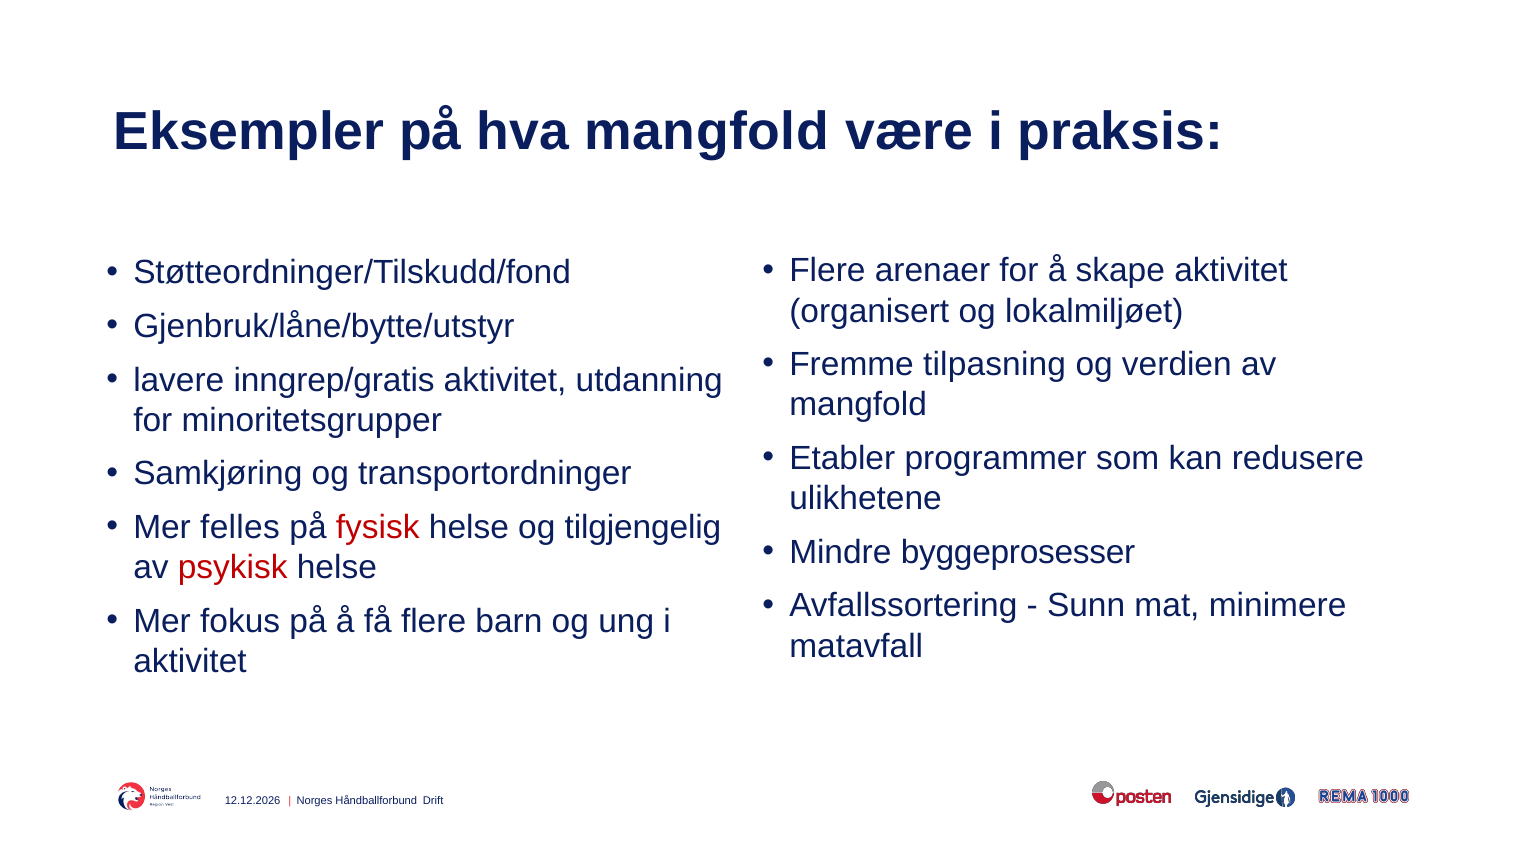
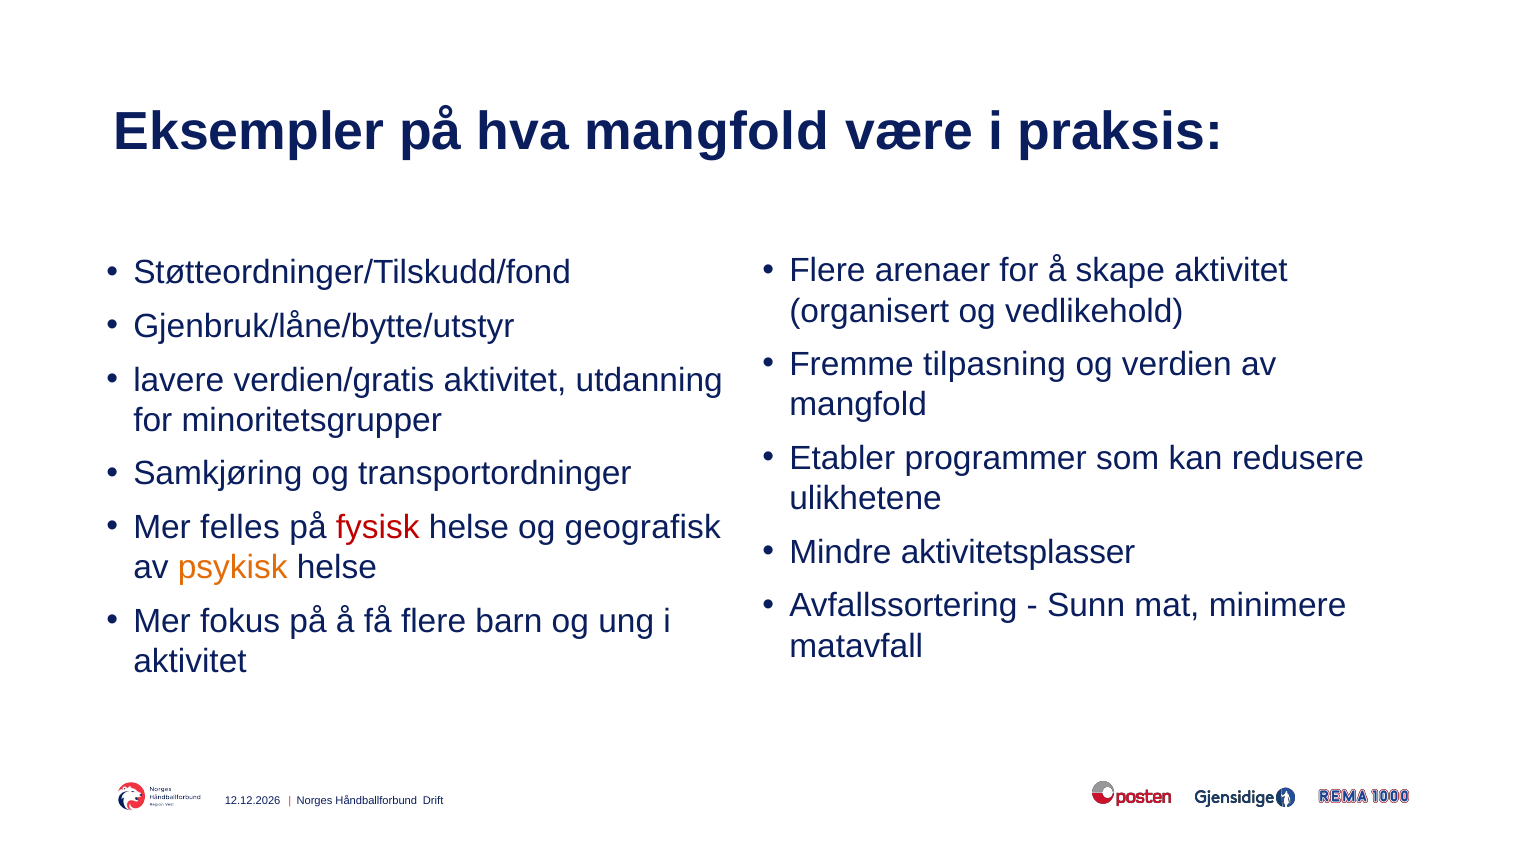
lokalmiljøet: lokalmiljøet -> vedlikehold
inngrep/gratis: inngrep/gratis -> verdien/gratis
tilgjengelig: tilgjengelig -> geografisk
byggeprosesser: byggeprosesser -> aktivitetsplasser
psykisk colour: red -> orange
